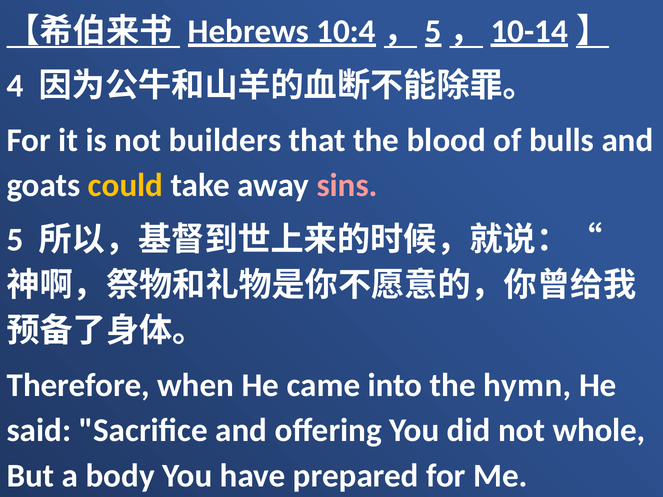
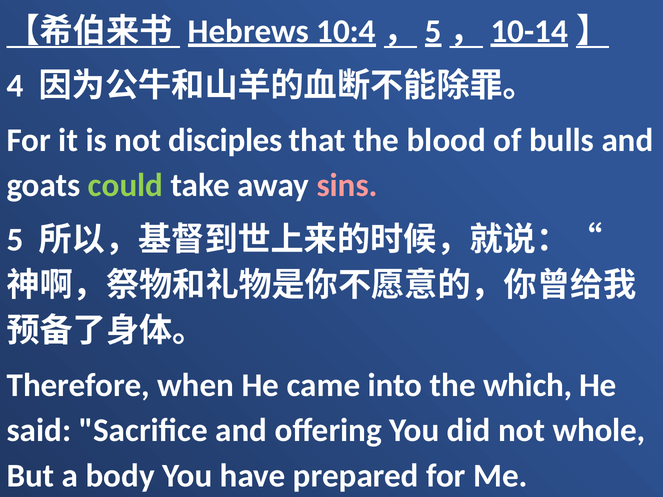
builders: builders -> disciples
could colour: yellow -> light green
hymn: hymn -> which
